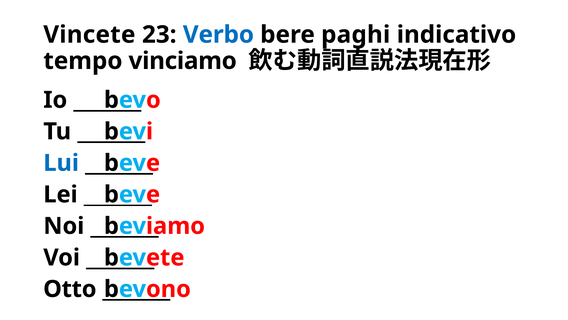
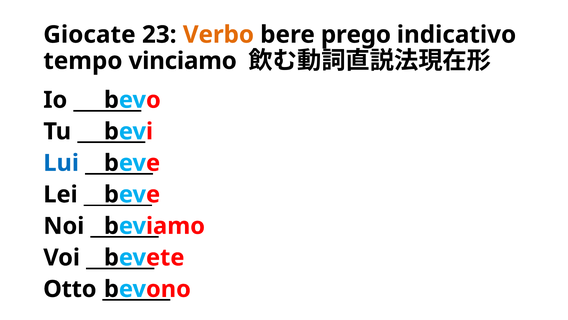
Vincete: Vincete -> Giocate
Verbo colour: blue -> orange
paghi: paghi -> prego
